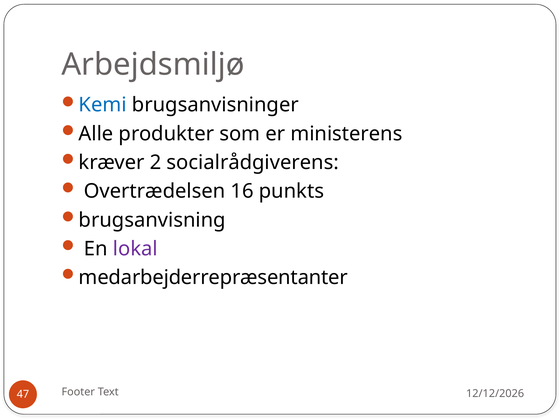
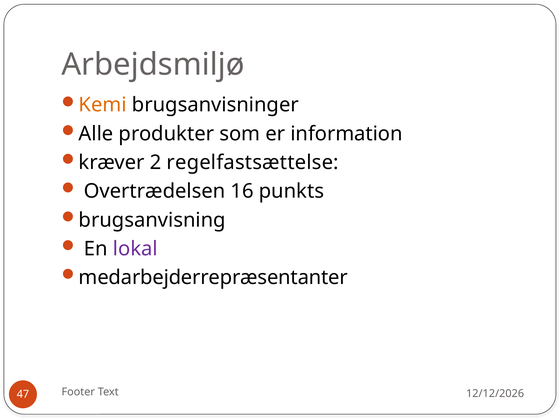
Kemi colour: blue -> orange
ministerens: ministerens -> information
socialrådgiverens: socialrådgiverens -> regelfastsættelse
